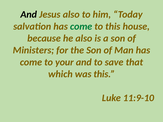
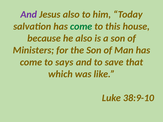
And at (29, 14) colour: black -> purple
your: your -> says
was this: this -> like
11:9-10: 11:9-10 -> 38:9-10
